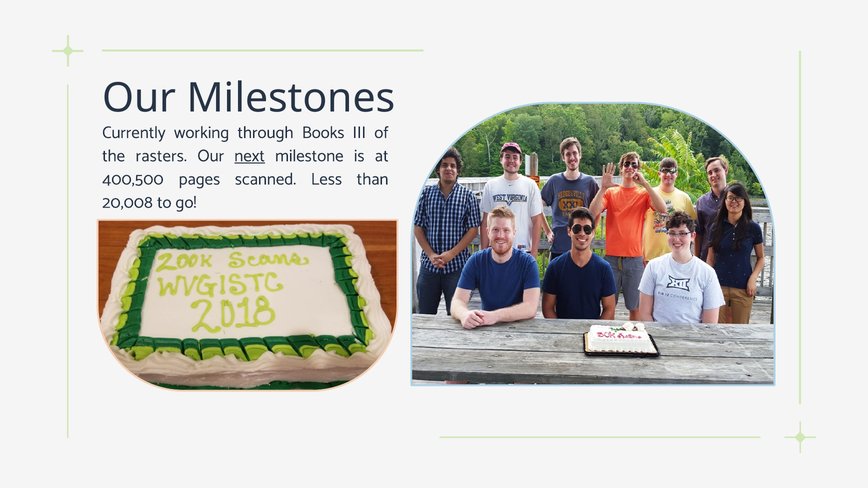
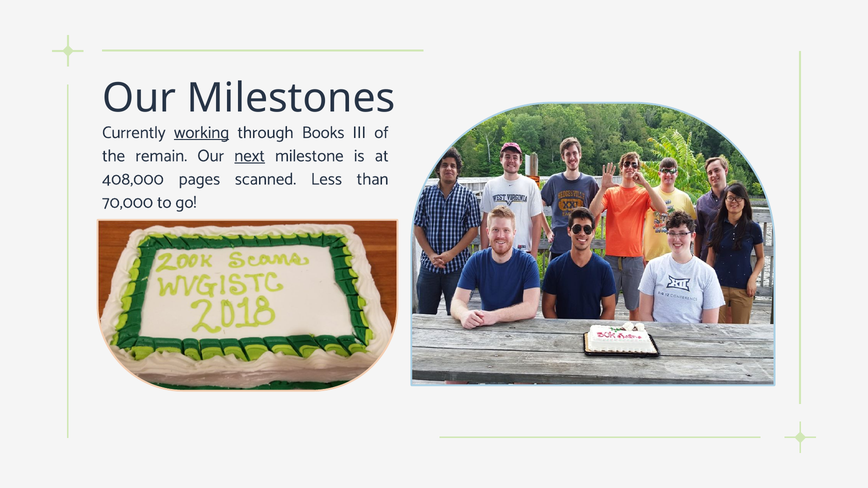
working underline: none -> present
rasters: rasters -> remain
400,500: 400,500 -> 408,000
20,008: 20,008 -> 70,000
